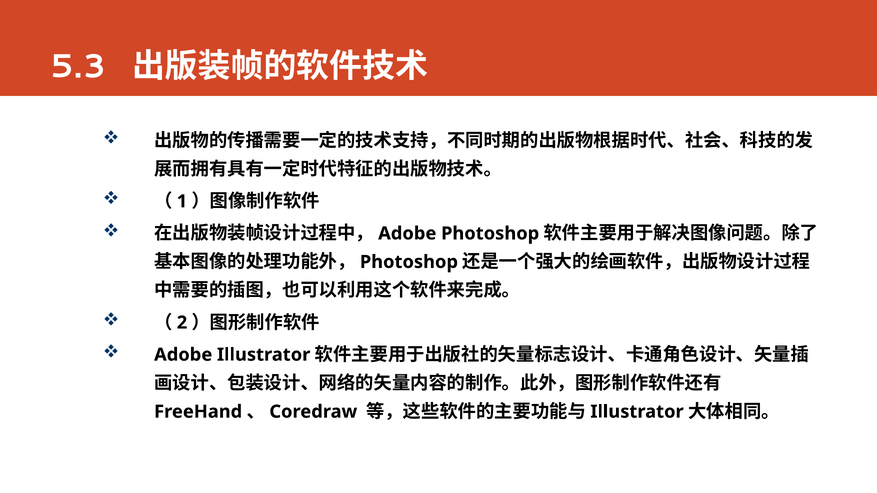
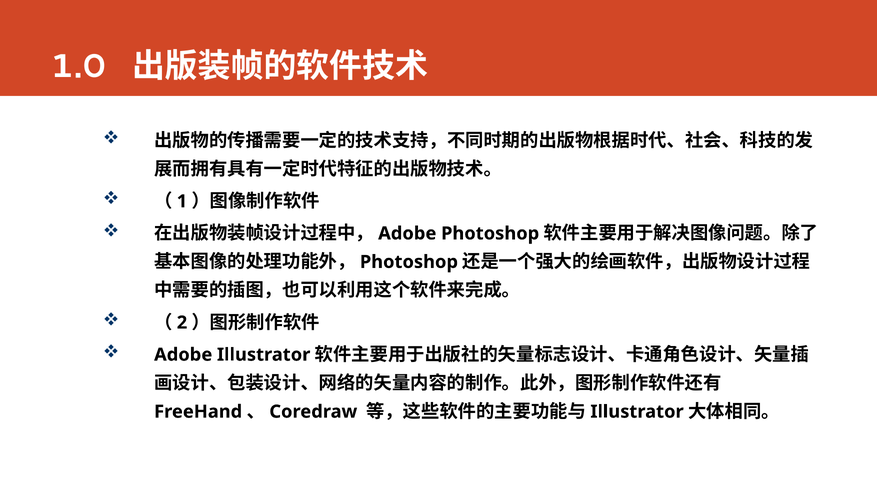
5.3: 5.3 -> 1.0
